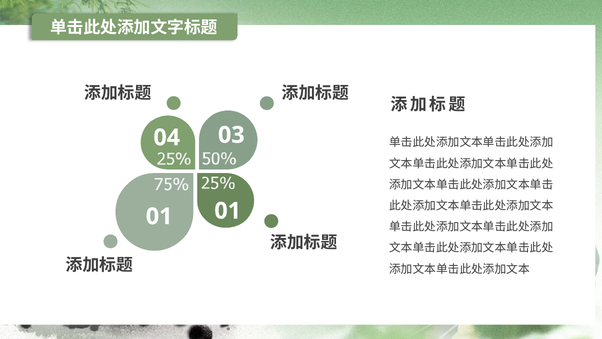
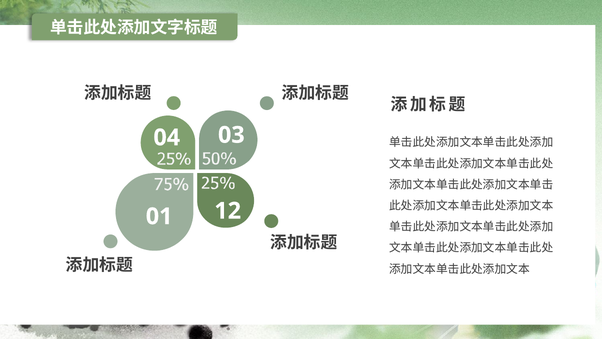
01 01: 01 -> 12
